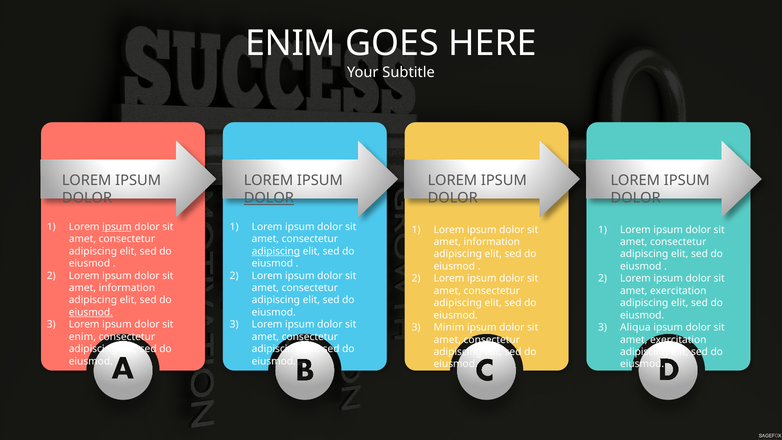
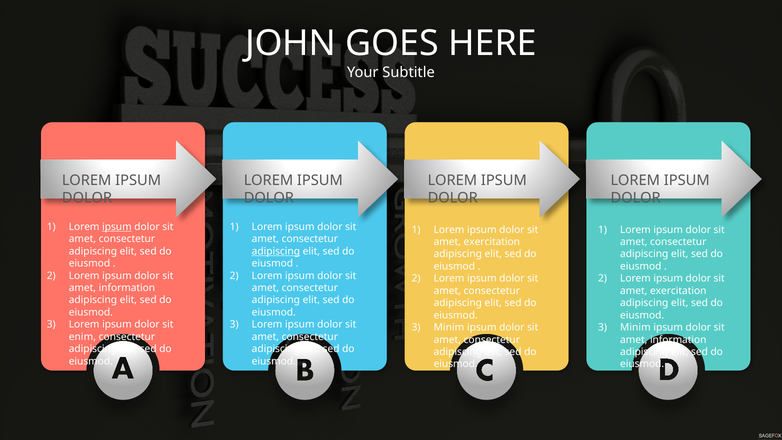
ENIM at (290, 43): ENIM -> JOHN
DOLOR at (269, 198) underline: present -> none
information at (492, 242): information -> exercitation
eiusmod at (91, 312) underline: present -> none
Aliqua at (635, 327): Aliqua -> Minim
exercitation at (678, 340): exercitation -> information
